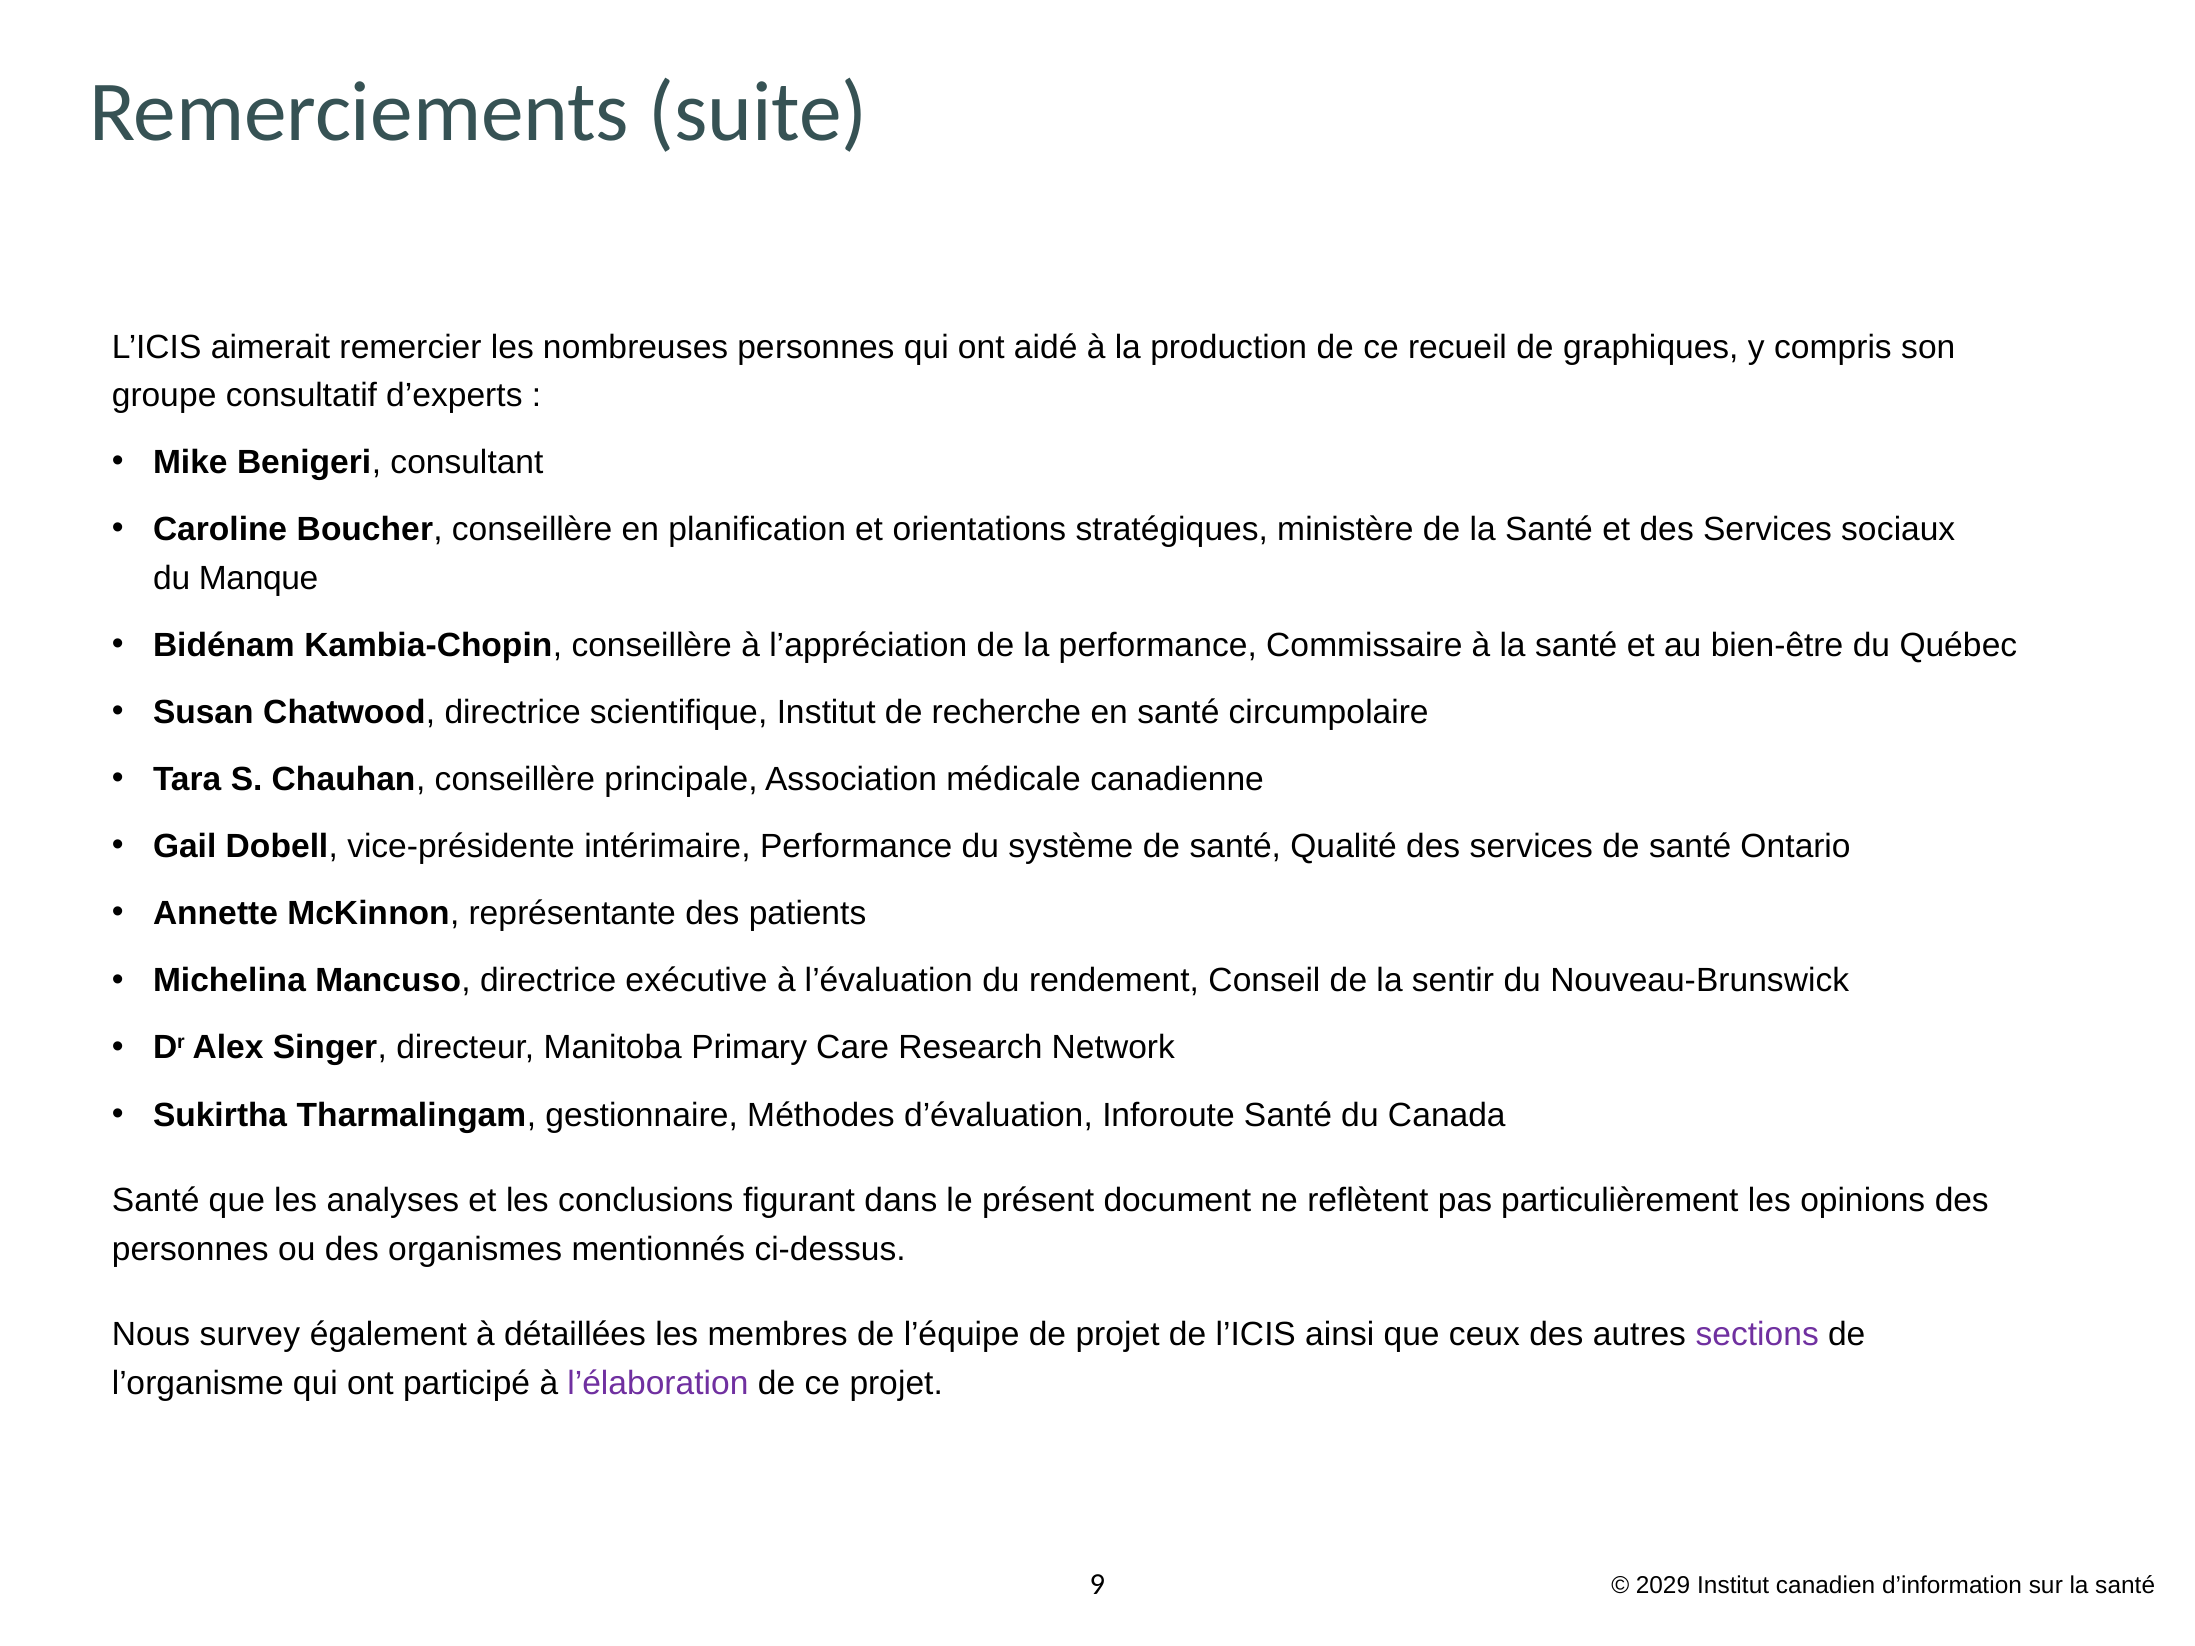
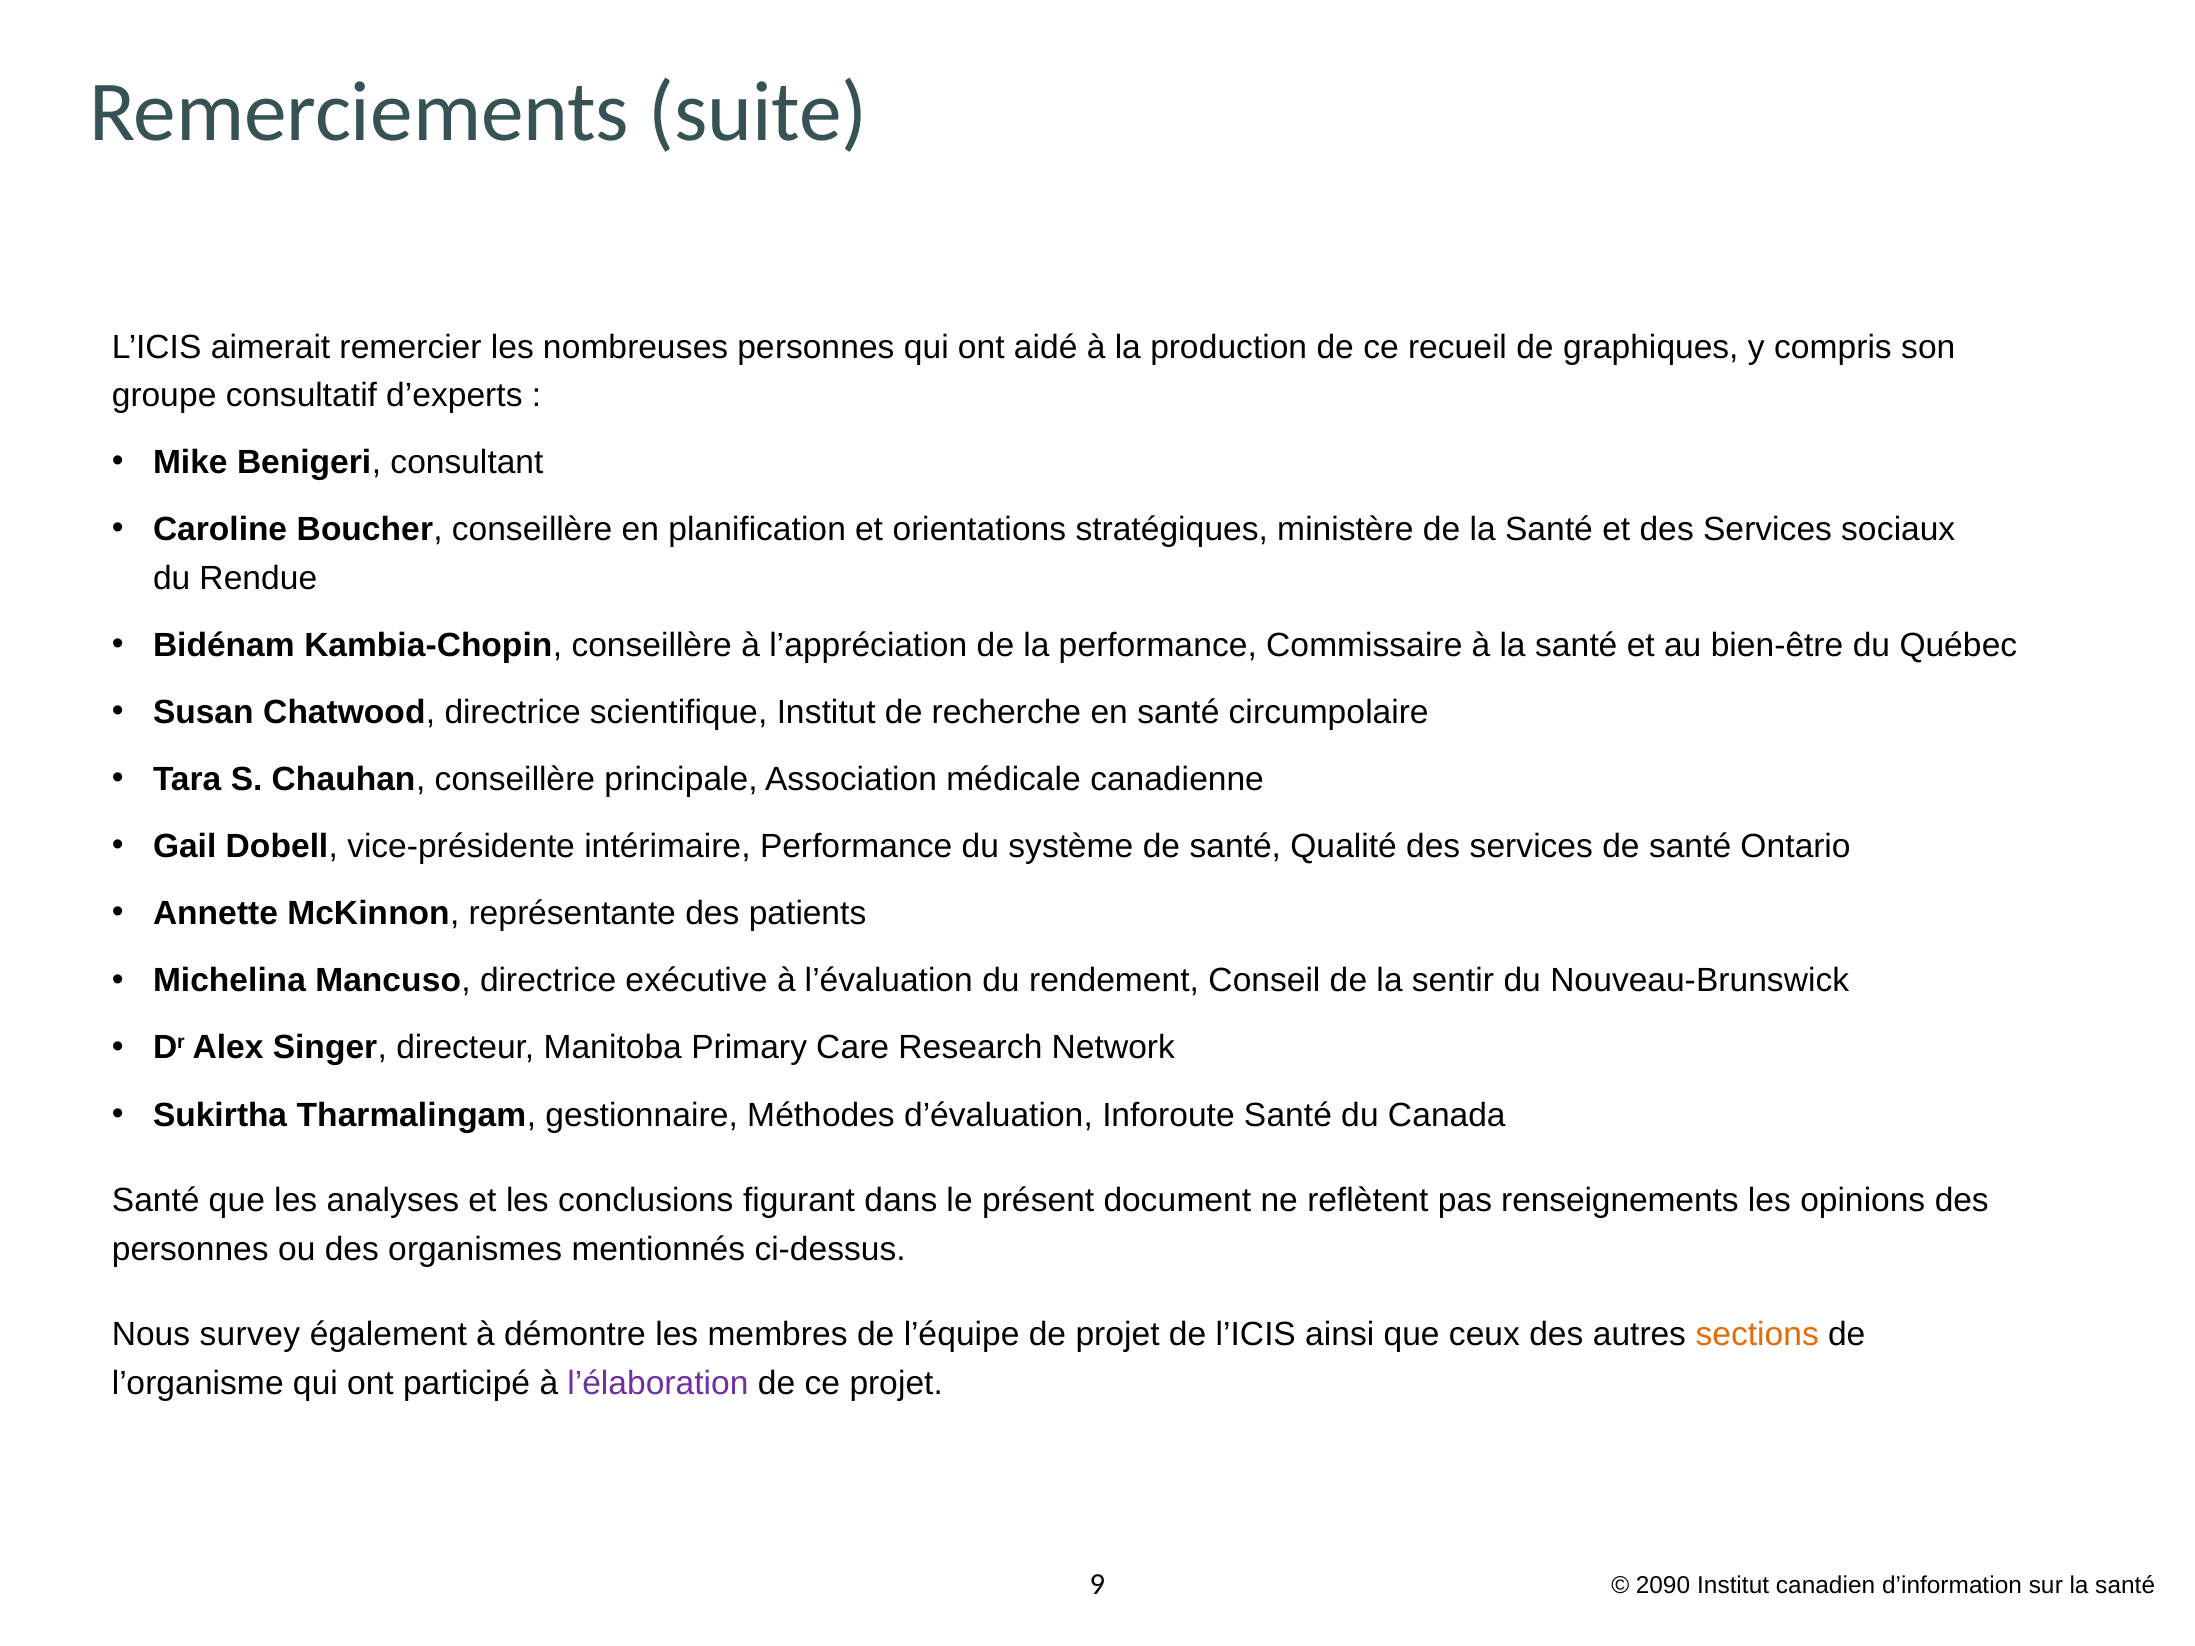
Manque: Manque -> Rendue
particulièrement: particulièrement -> renseignements
détaillées: détaillées -> démontre
sections colour: purple -> orange
2029: 2029 -> 2090
